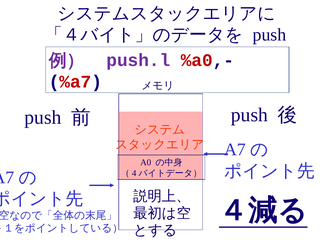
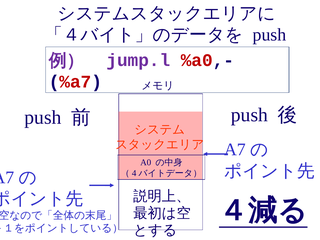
push.l: push.l -> jump.l
